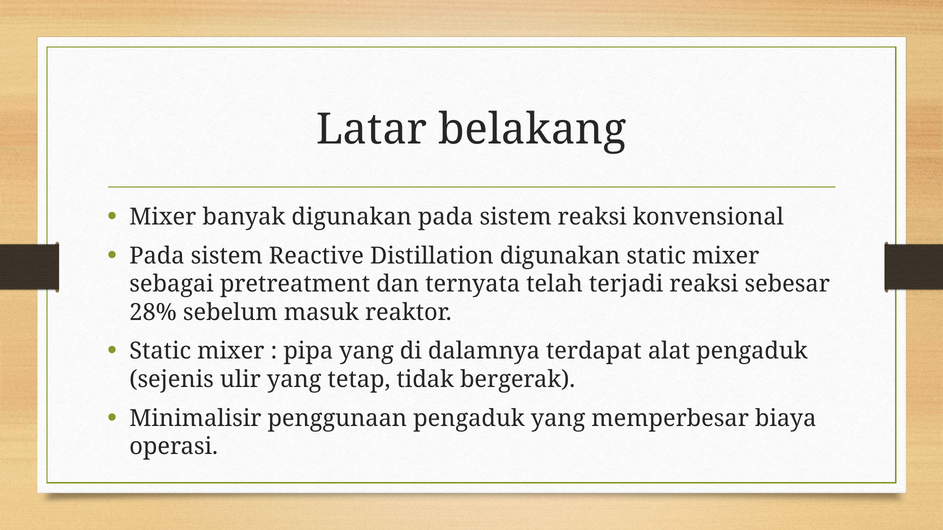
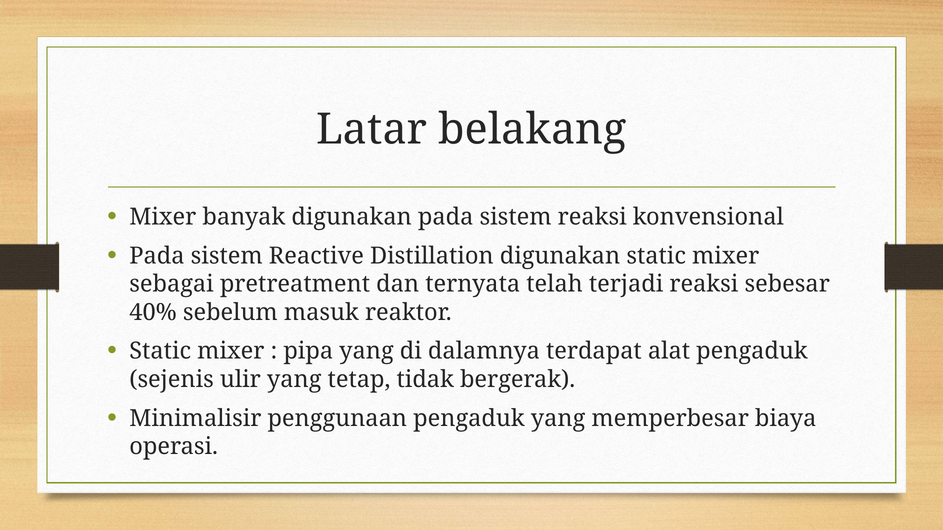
28%: 28% -> 40%
